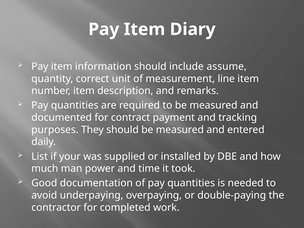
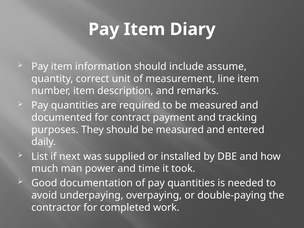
your: your -> next
